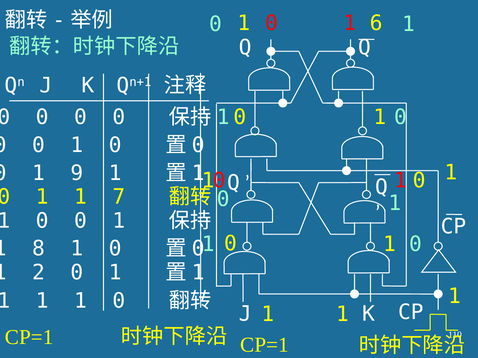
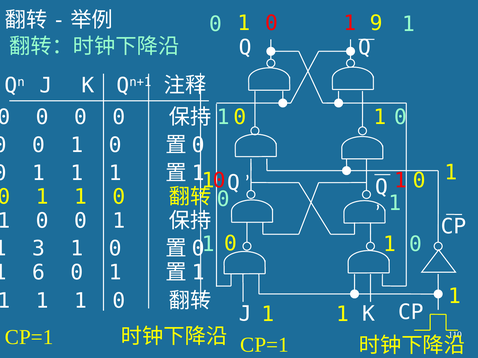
6: 6 -> 9
9 at (77, 173): 9 -> 1
7 at (119, 197): 7 -> 0
8: 8 -> 3
2: 2 -> 6
